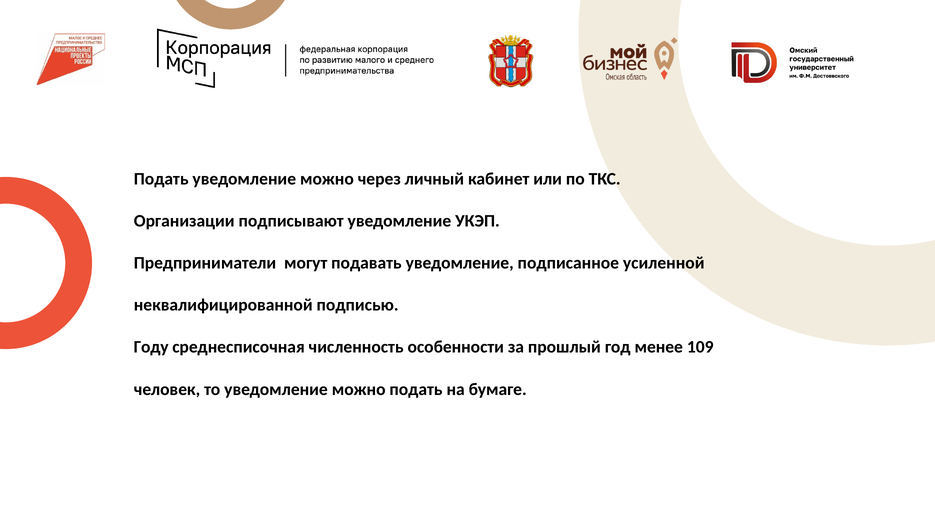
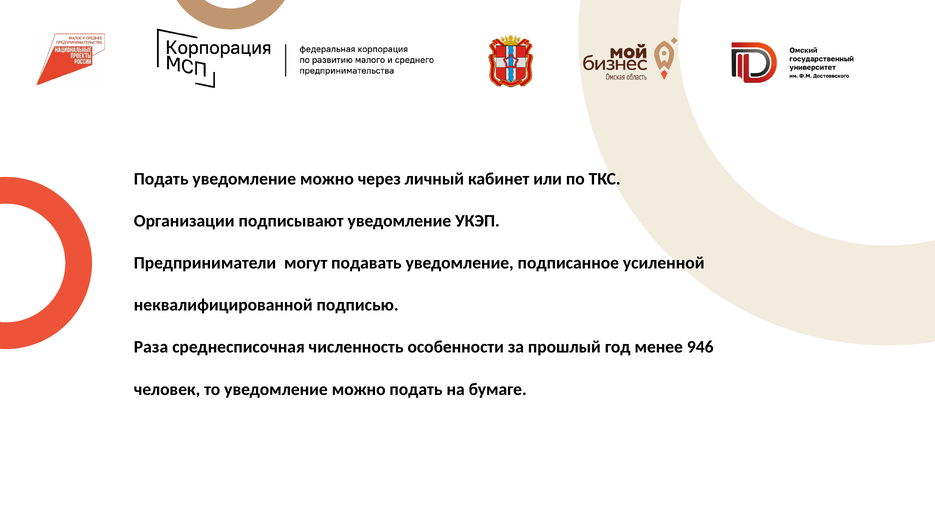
Году: Году -> Раза
109: 109 -> 946
